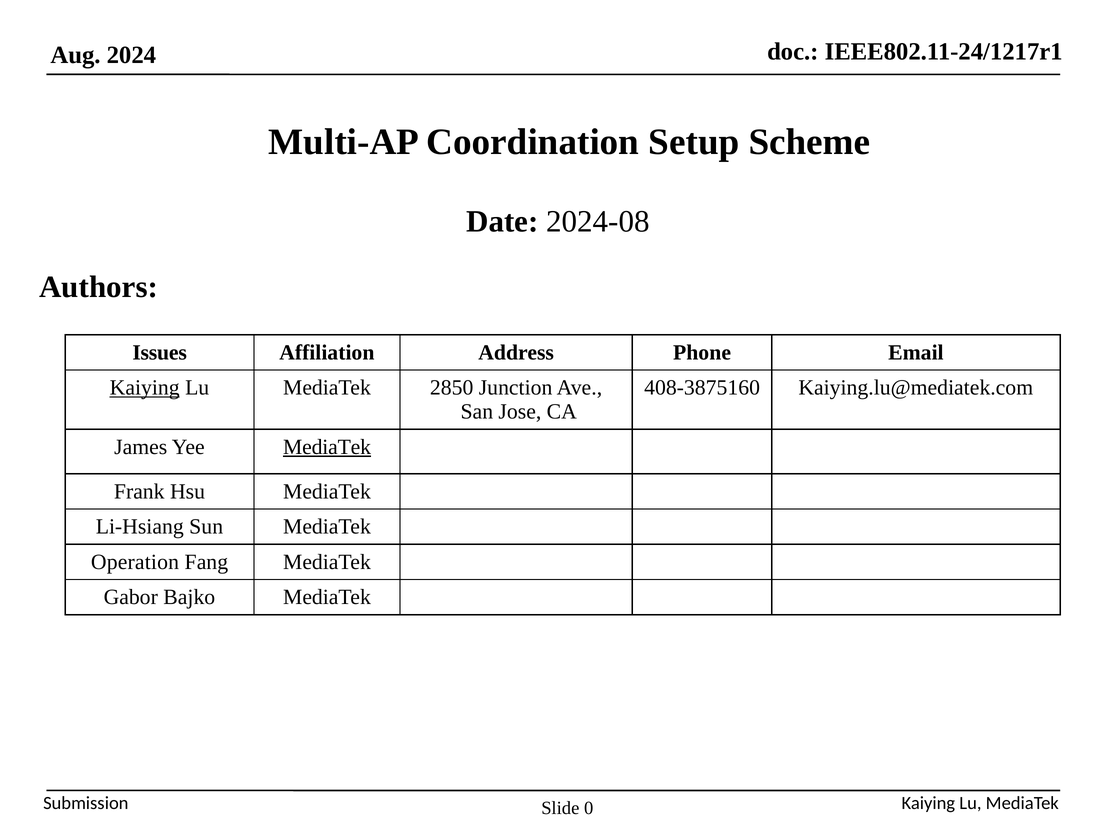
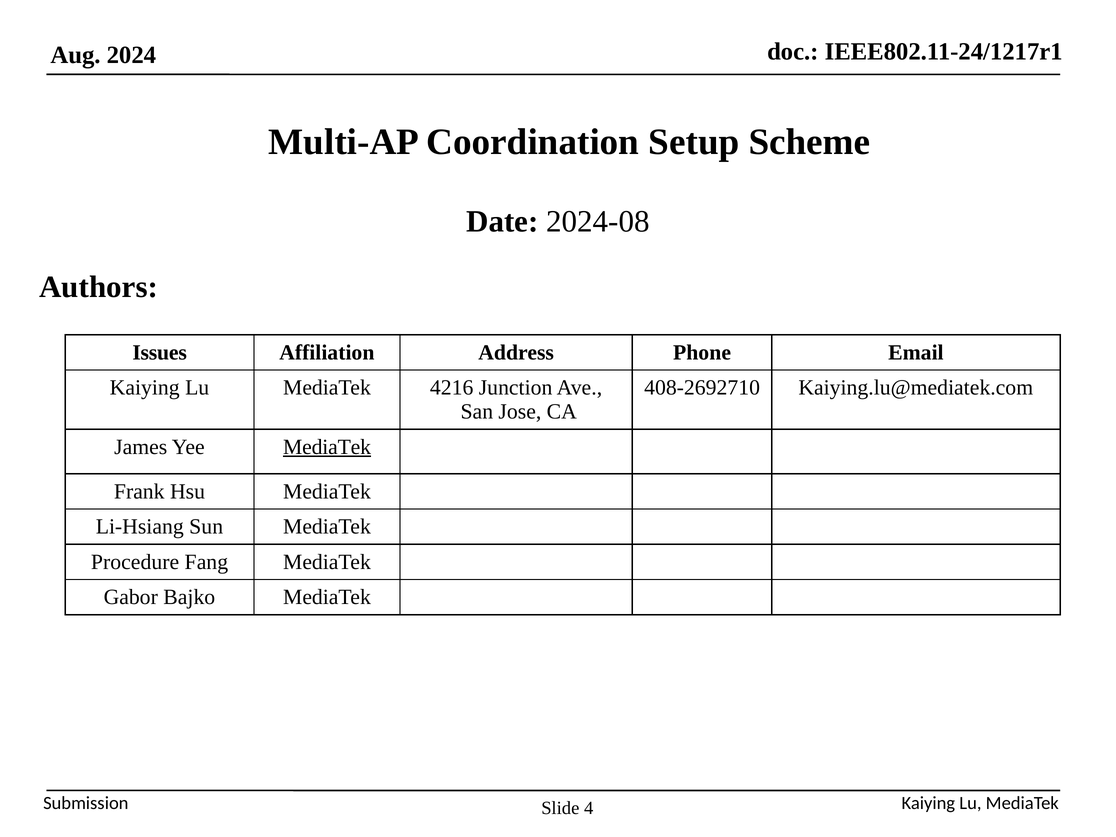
Kaiying at (145, 388) underline: present -> none
2850: 2850 -> 4216
408-3875160: 408-3875160 -> 408-2692710
Operation: Operation -> Procedure
0: 0 -> 4
